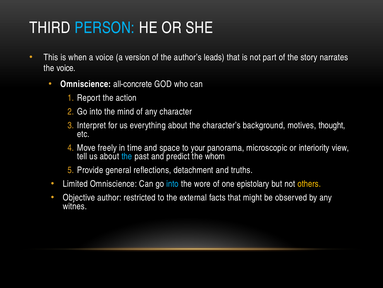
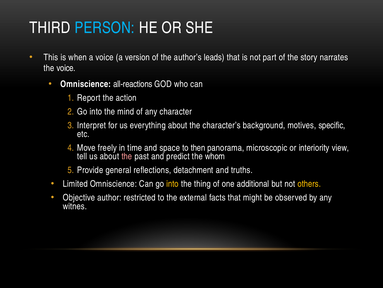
all-concrete: all-concrete -> all-reactions
thought: thought -> specific
your: your -> then
the at (127, 156) colour: light blue -> pink
into at (173, 183) colour: light blue -> yellow
wore: wore -> thing
epistolary: epistolary -> additional
